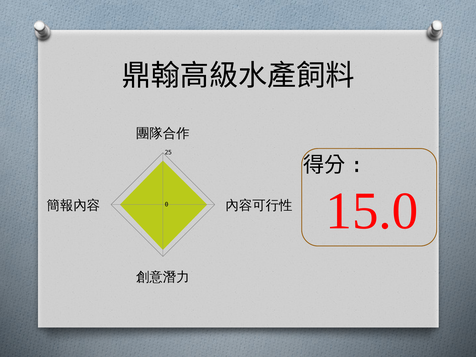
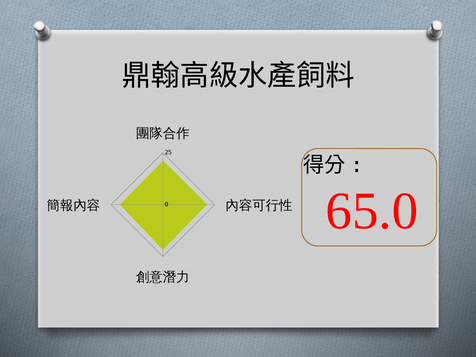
15.0: 15.0 -> 65.0
